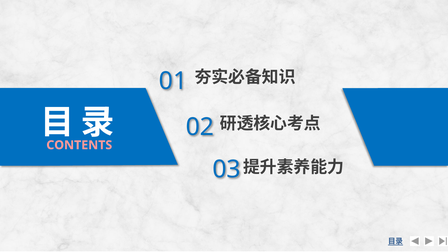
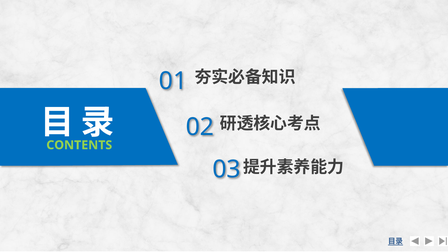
CONTENTS colour: pink -> light green
